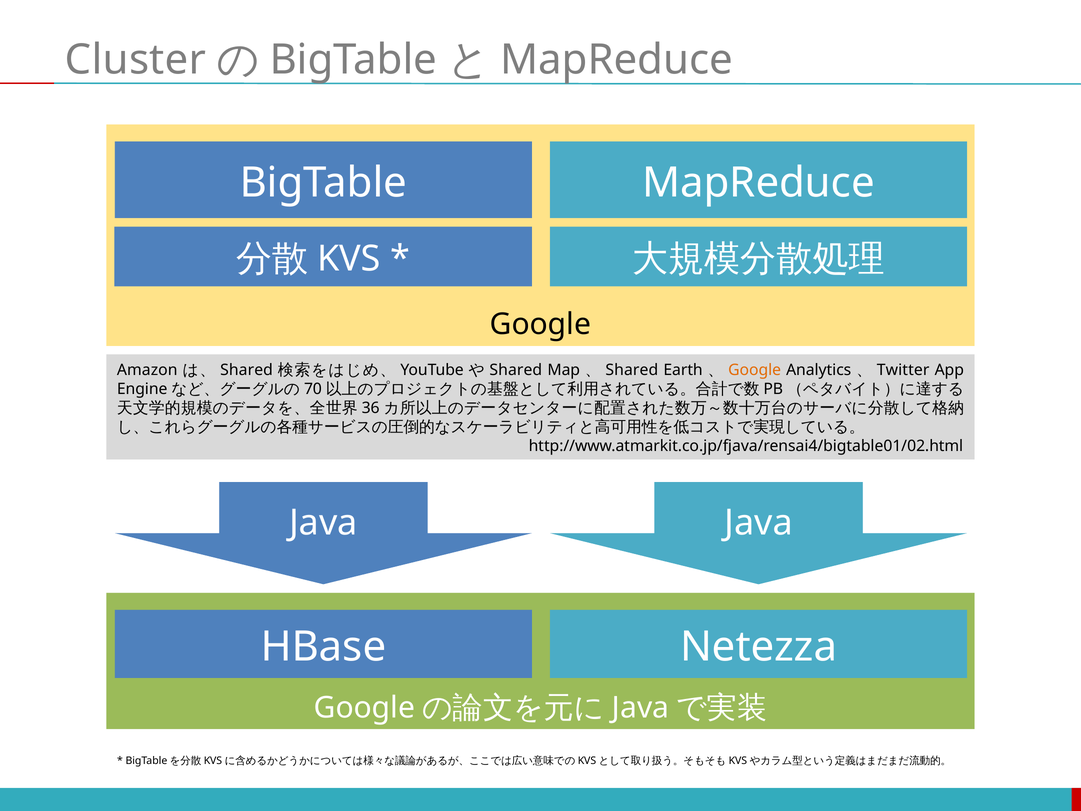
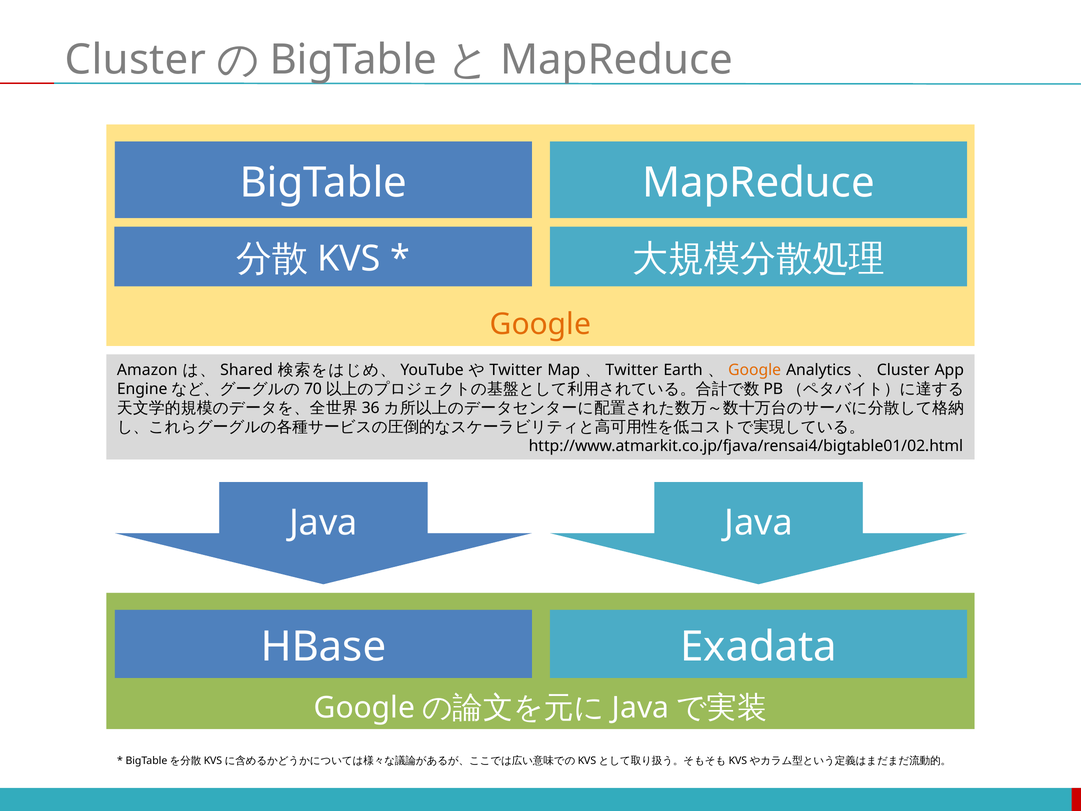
Google at (540, 324) colour: black -> orange
Shared at (516, 370): Shared -> Twitter
Shared at (632, 370): Shared -> Twitter
Twitter at (903, 370): Twitter -> Cluster
Netezza: Netezza -> Exadata
